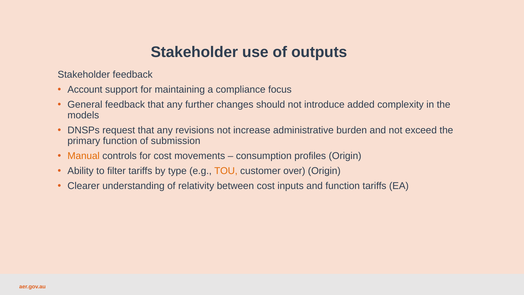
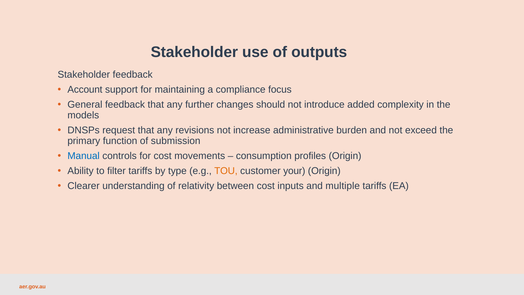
Manual colour: orange -> blue
over: over -> your
and function: function -> multiple
